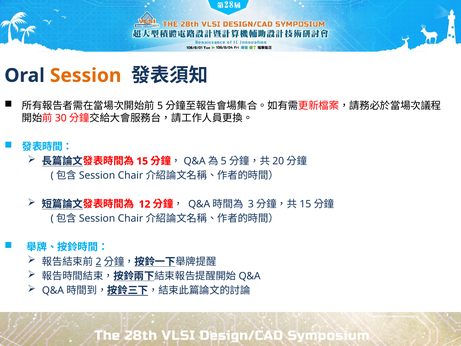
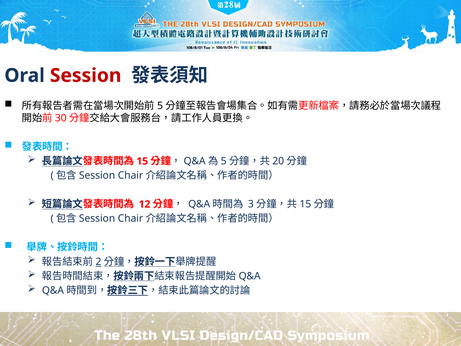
Session colour: orange -> red
